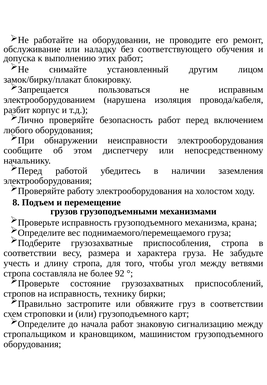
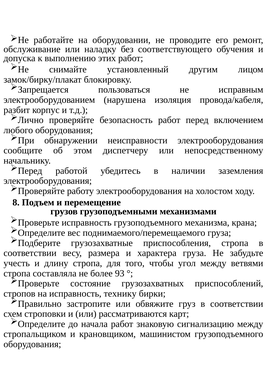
92: 92 -> 93
или грузоподъемного: грузоподъемного -> рассматриваются
